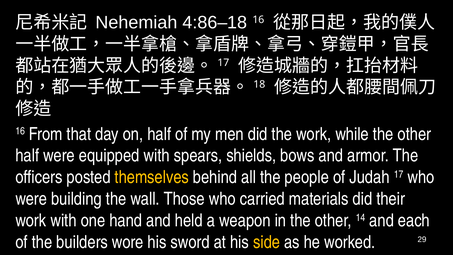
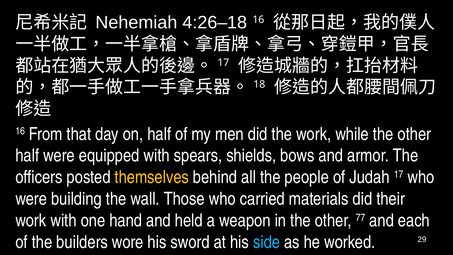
4:86–18: 4:86–18 -> 4:26–18
14: 14 -> 77
side colour: yellow -> light blue
